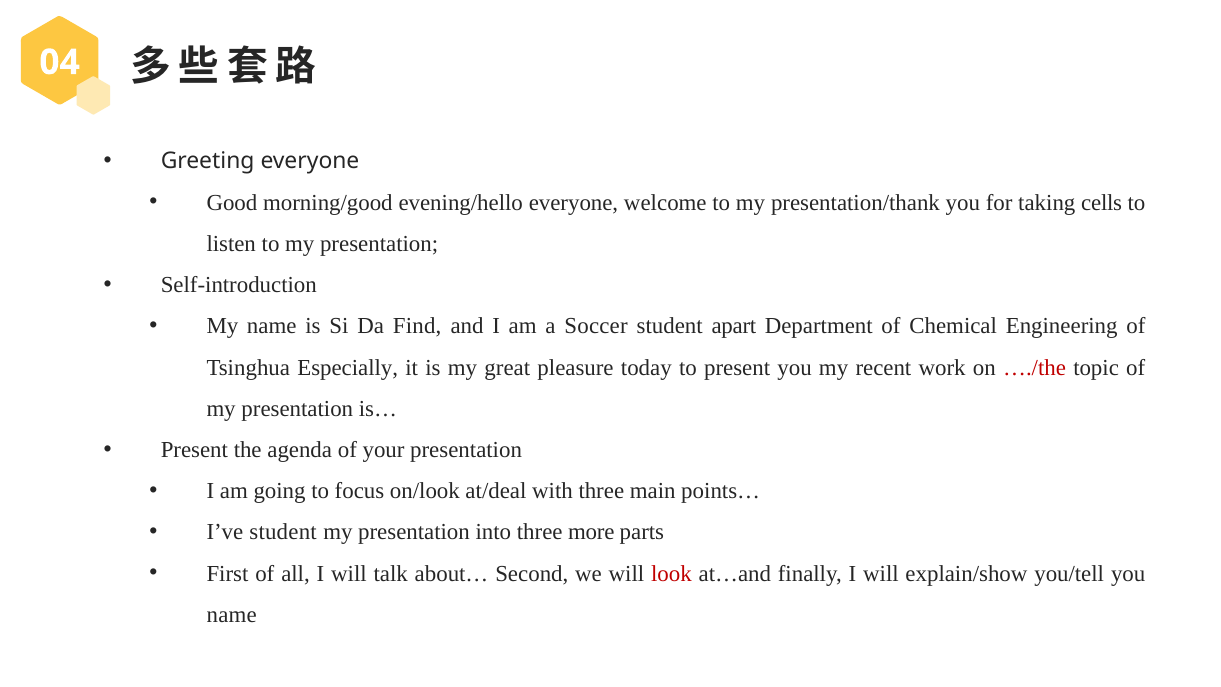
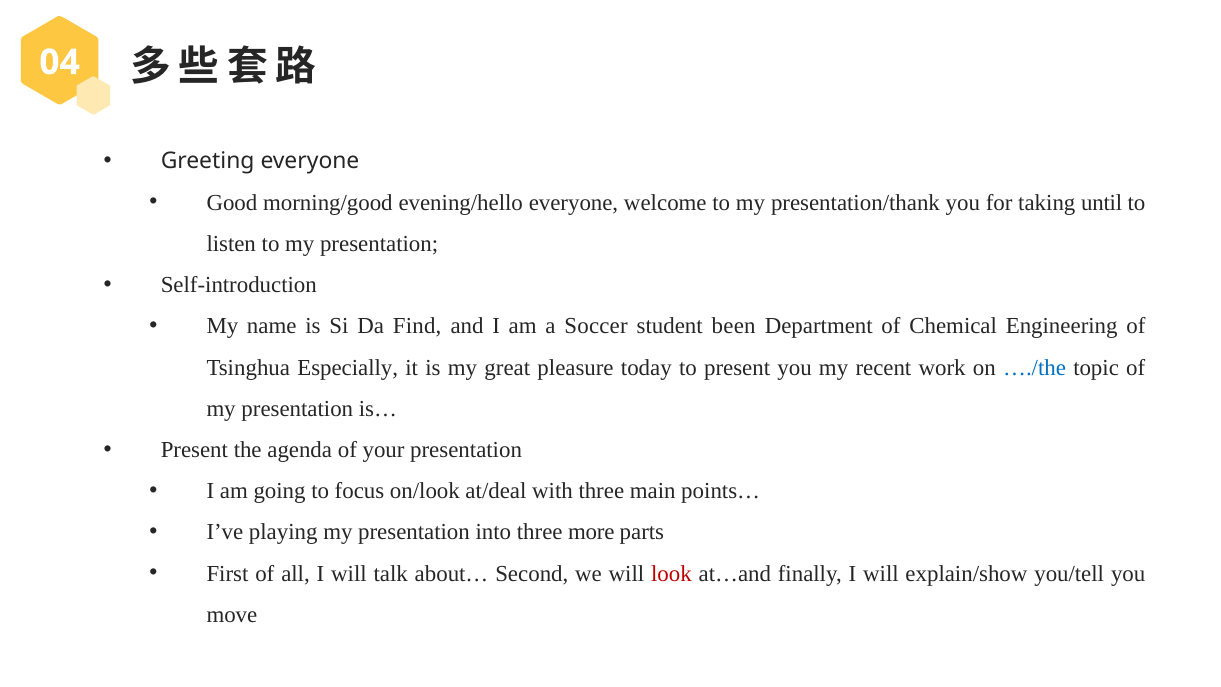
cells: cells -> until
apart: apart -> been
…./the colour: red -> blue
I’ve student: student -> playing
name at (232, 615): name -> move
